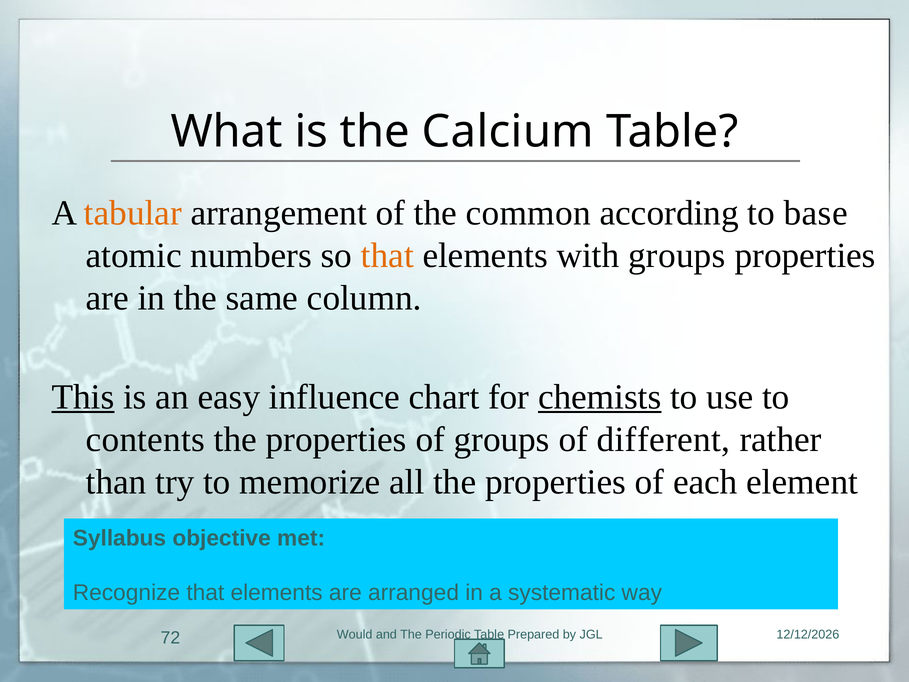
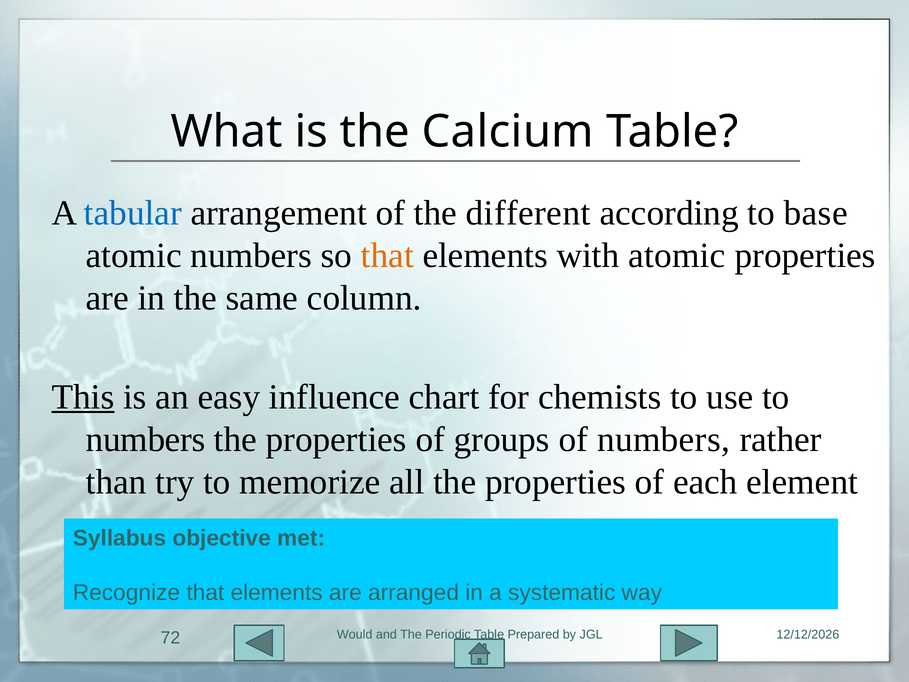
tabular colour: orange -> blue
common: common -> different
with groups: groups -> atomic
chemists underline: present -> none
contents at (145, 439): contents -> numbers
of different: different -> numbers
